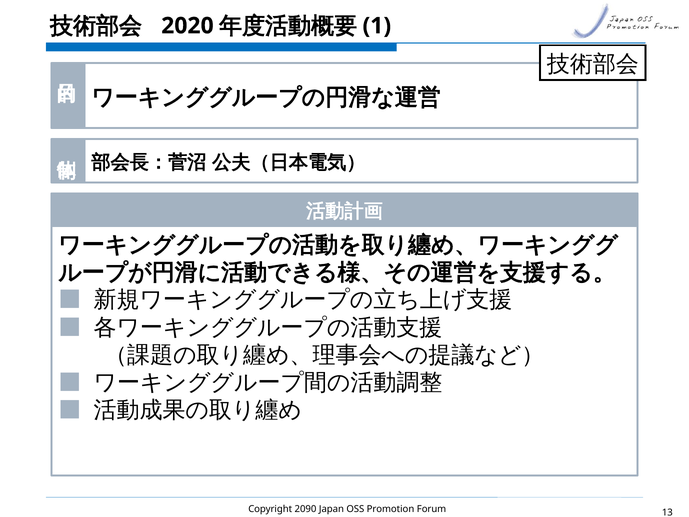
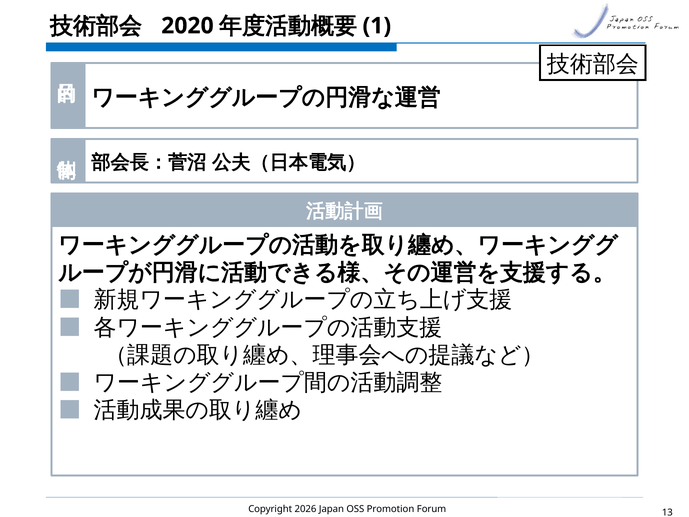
2090: 2090 -> 2026
